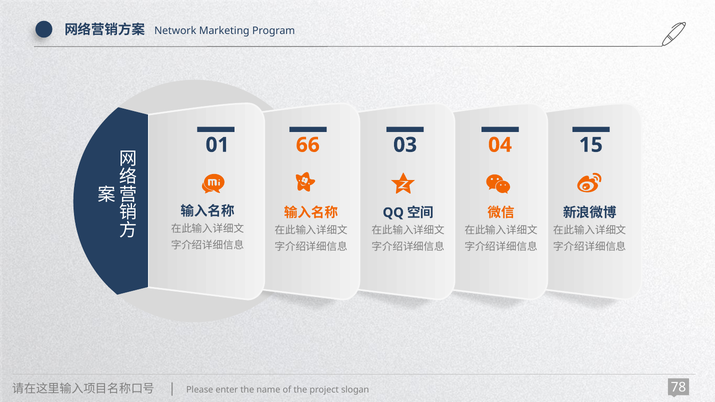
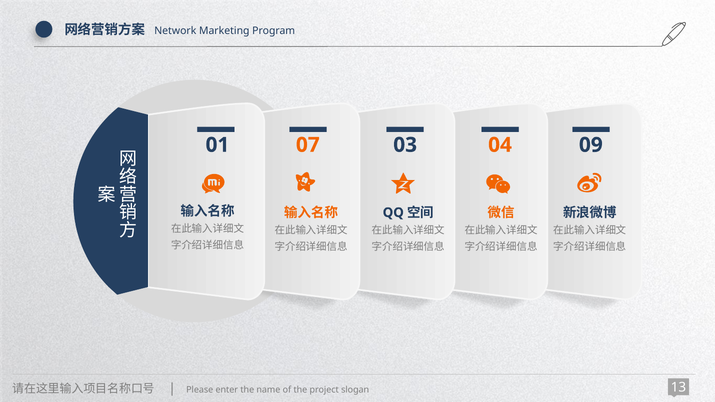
66: 66 -> 07
15: 15 -> 09
78: 78 -> 13
